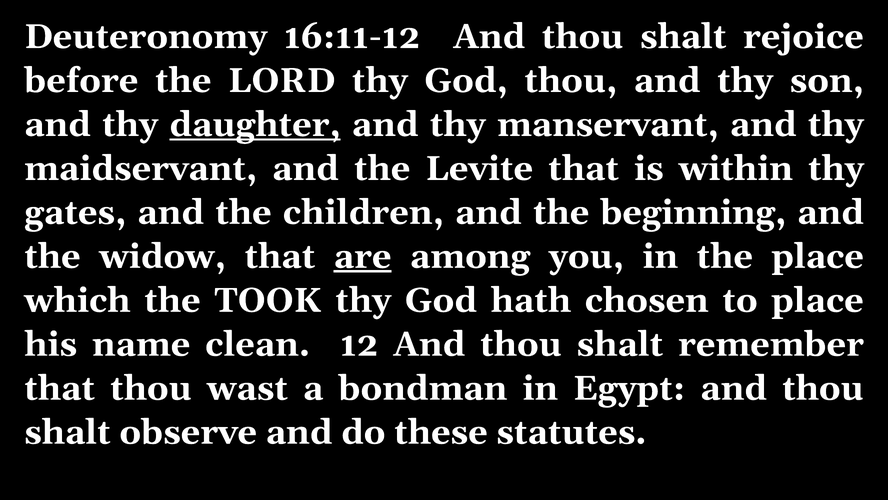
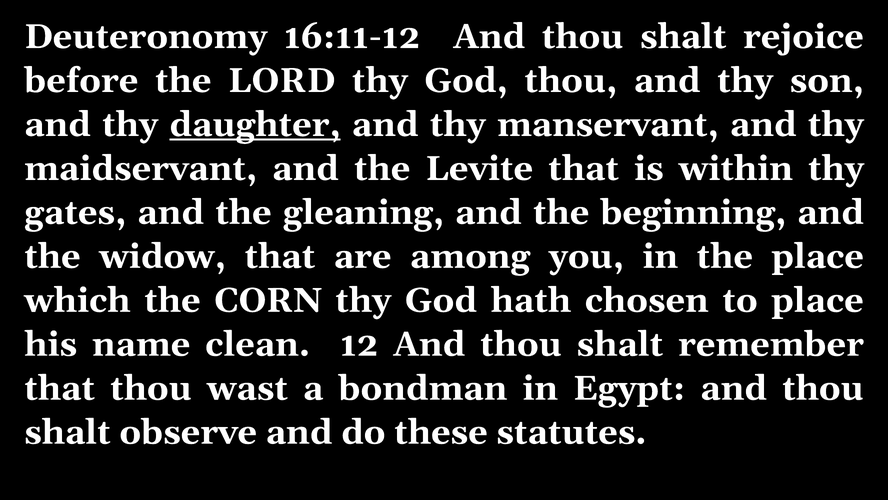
children: children -> gleaning
are underline: present -> none
TOOK: TOOK -> CORN
